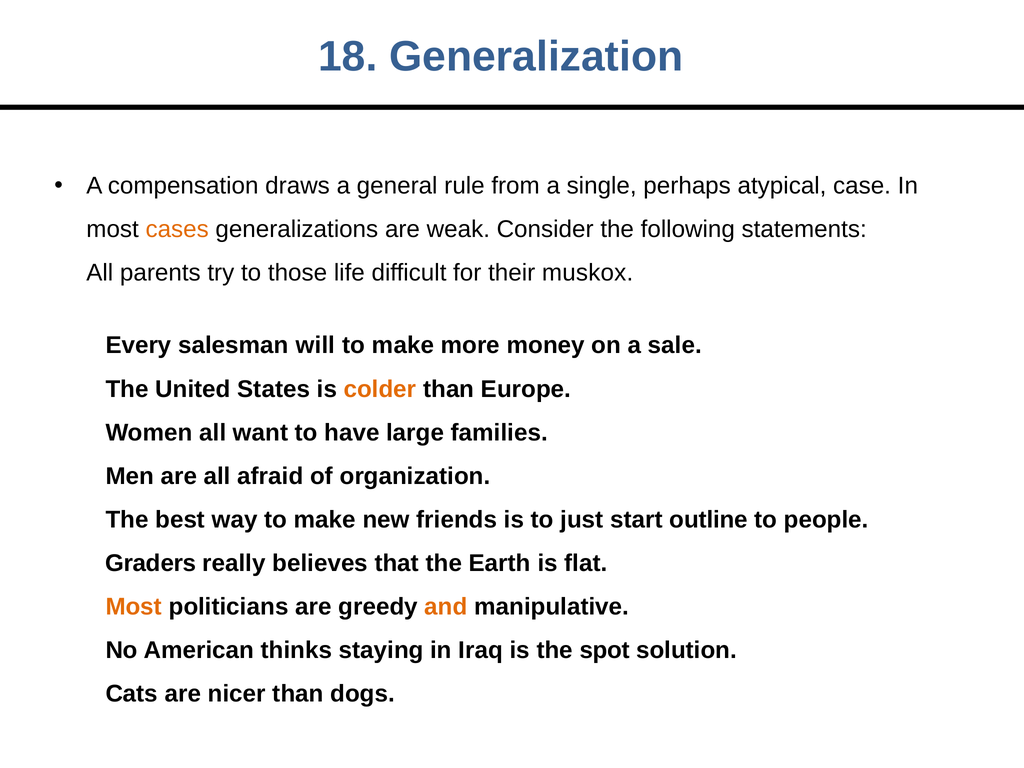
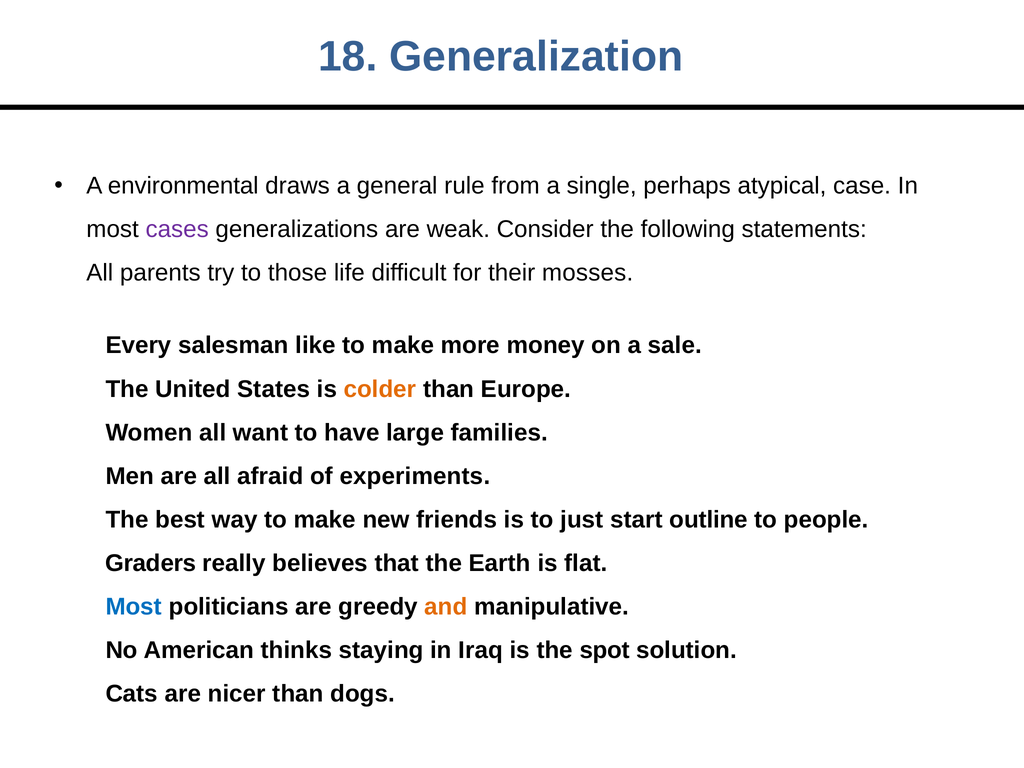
compensation: compensation -> environmental
cases colour: orange -> purple
muskox: muskox -> mosses
will: will -> like
organization: organization -> experiments
Most at (134, 607) colour: orange -> blue
